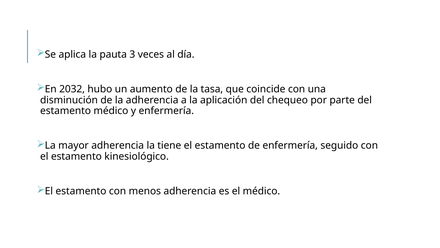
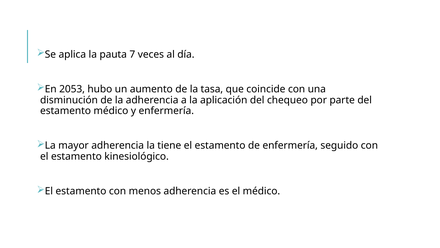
3: 3 -> 7
2032: 2032 -> 2053
